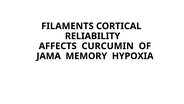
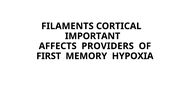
RELIABILITY: RELIABILITY -> IMPORTANT
CURCUMIN: CURCUMIN -> PROVIDERS
JAMA: JAMA -> FIRST
